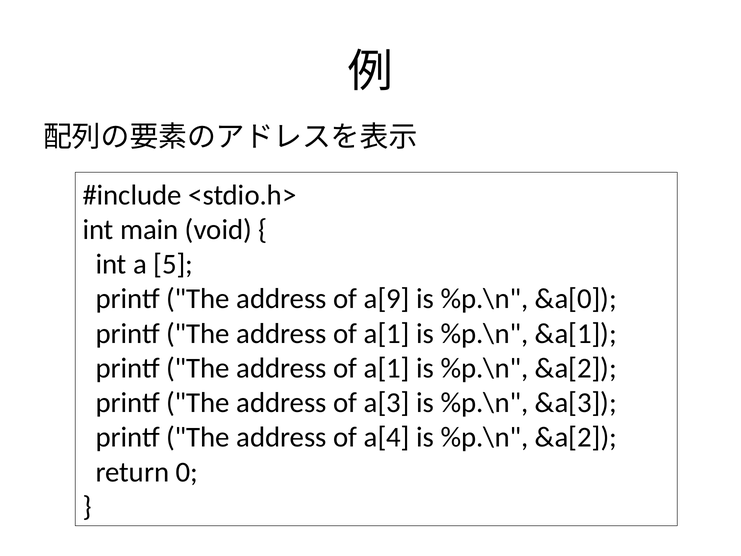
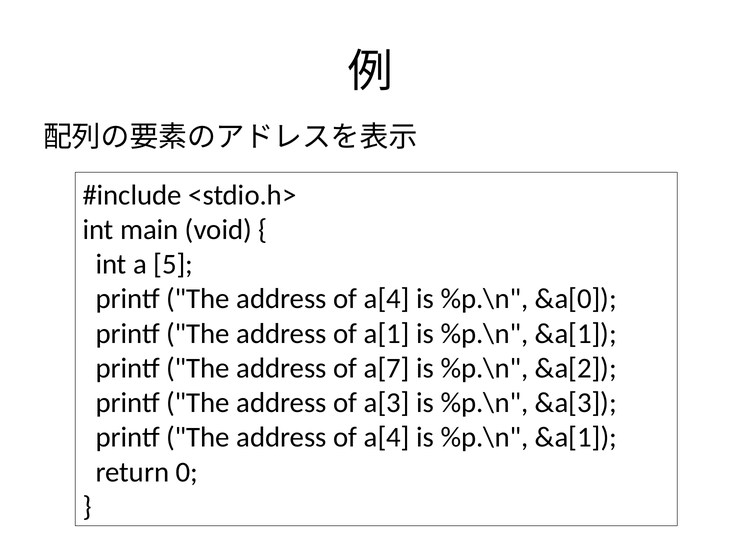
a[9 at (387, 299): a[9 -> a[4
a[1 at (387, 368): a[1 -> a[7
a[4 is %p.\n &a[2: &a[2 -> &a[1
